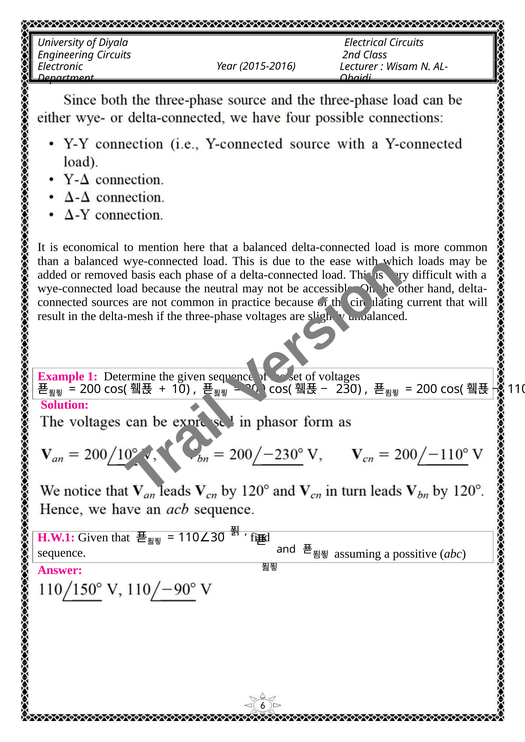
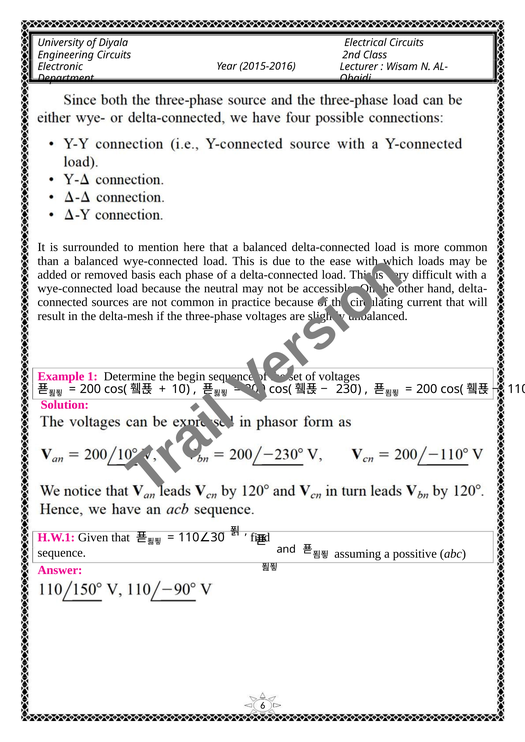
economical: economical -> surrounded
the given: given -> begin
